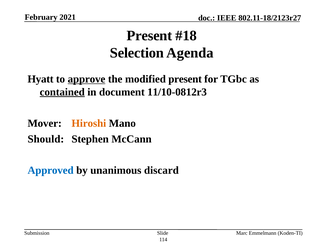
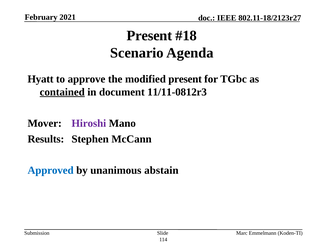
Selection: Selection -> Scenario
approve underline: present -> none
11/10-0812r3: 11/10-0812r3 -> 11/11-0812r3
Hiroshi colour: orange -> purple
Should: Should -> Results
discard: discard -> abstain
